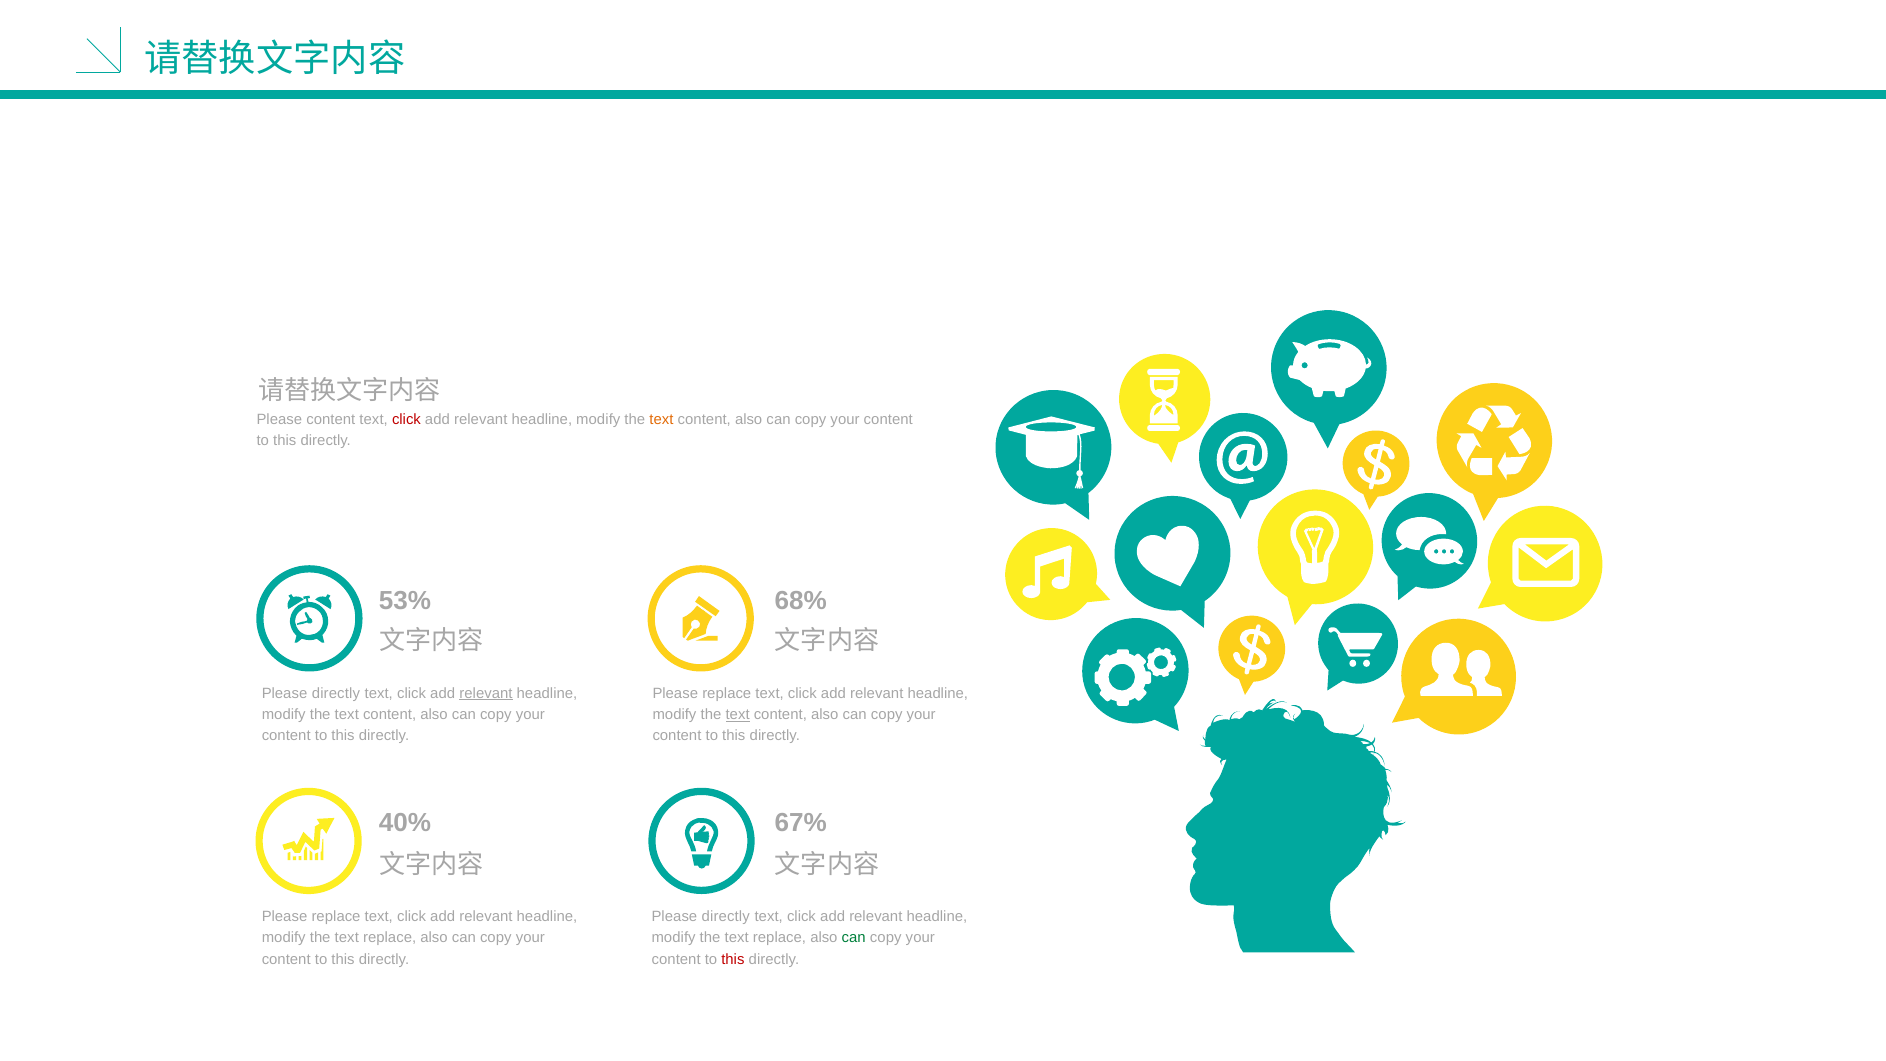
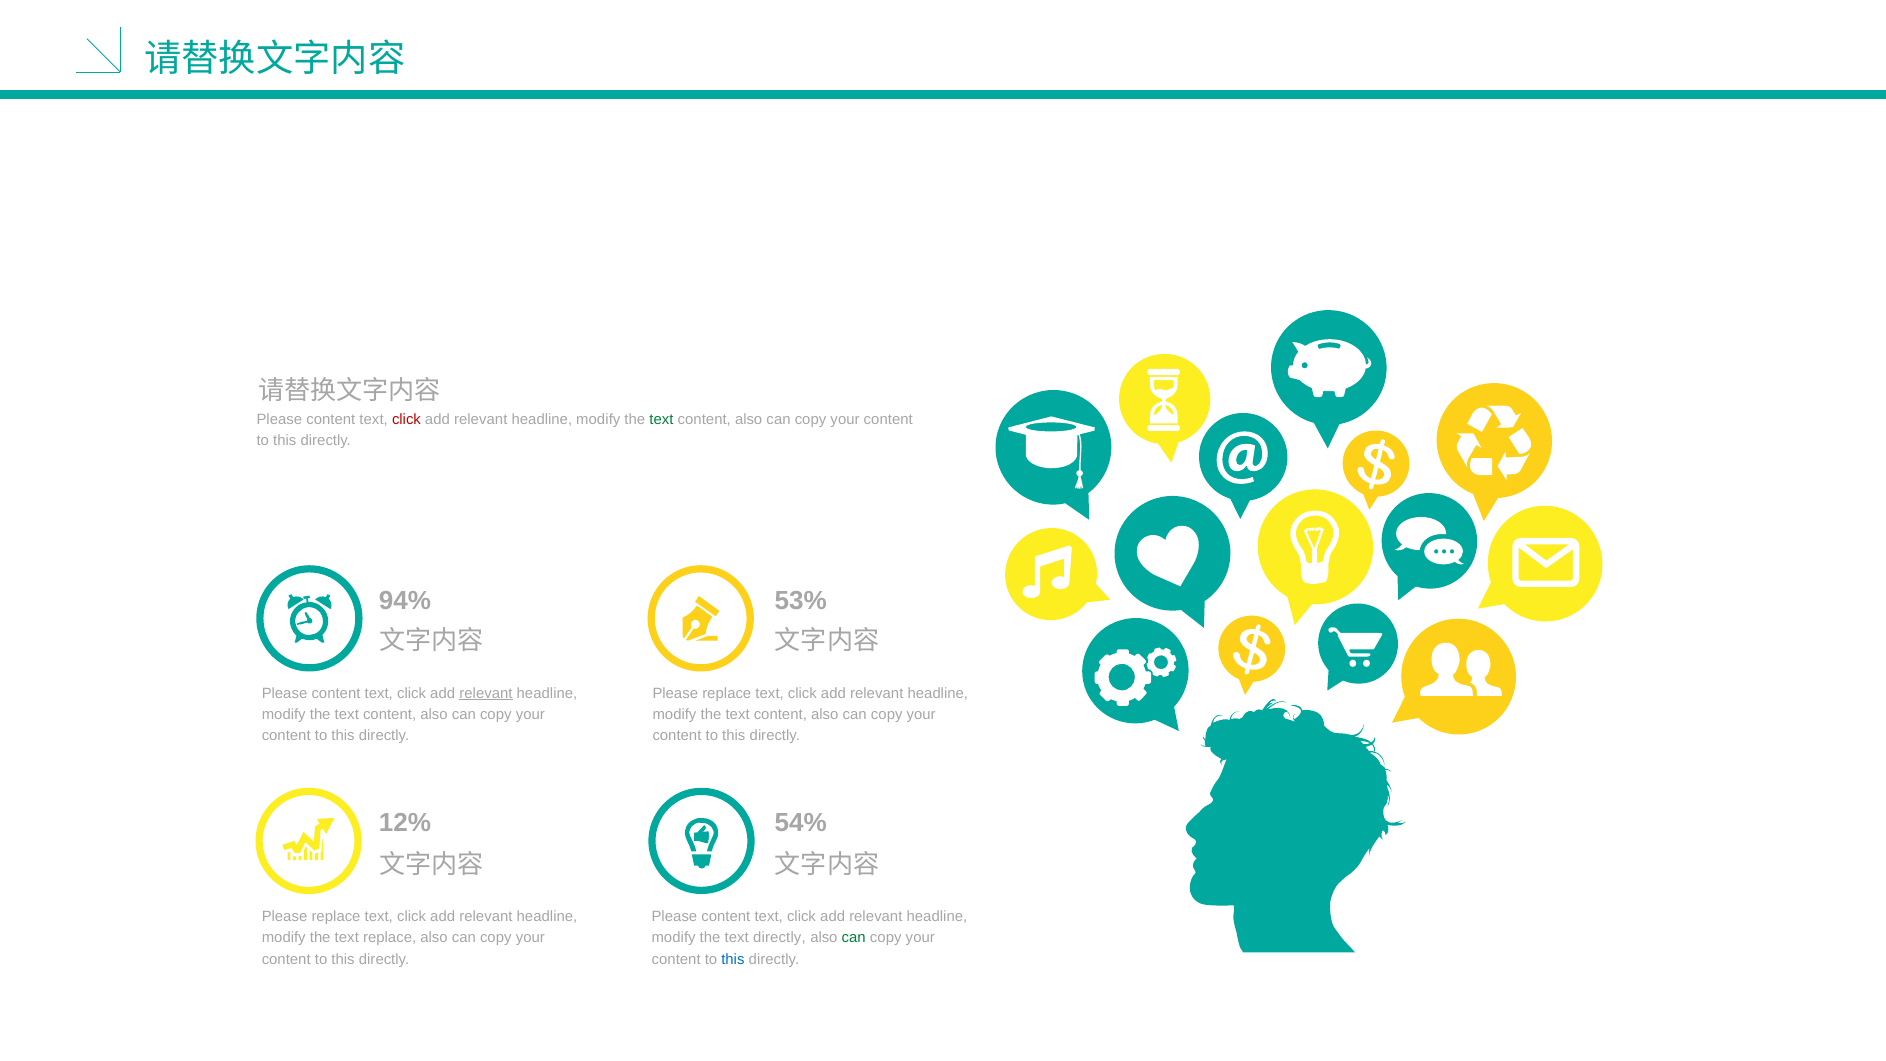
text at (661, 419) colour: orange -> green
53%: 53% -> 94%
68%: 68% -> 53%
directly at (336, 693): directly -> content
text at (738, 714) underline: present -> none
40%: 40% -> 12%
67%: 67% -> 54%
directly at (726, 917): directly -> content
replace at (780, 938): replace -> directly
this at (733, 959) colour: red -> blue
